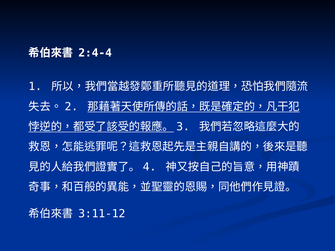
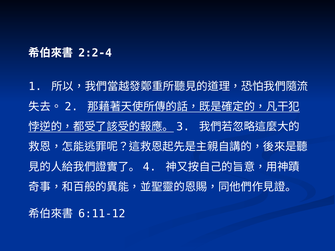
2:4-4: 2:4-4 -> 2:2-4
3:11-12: 3:11-12 -> 6:11-12
